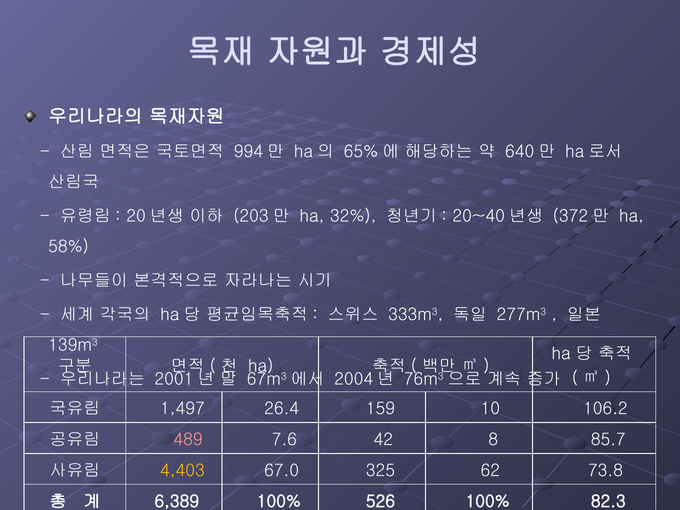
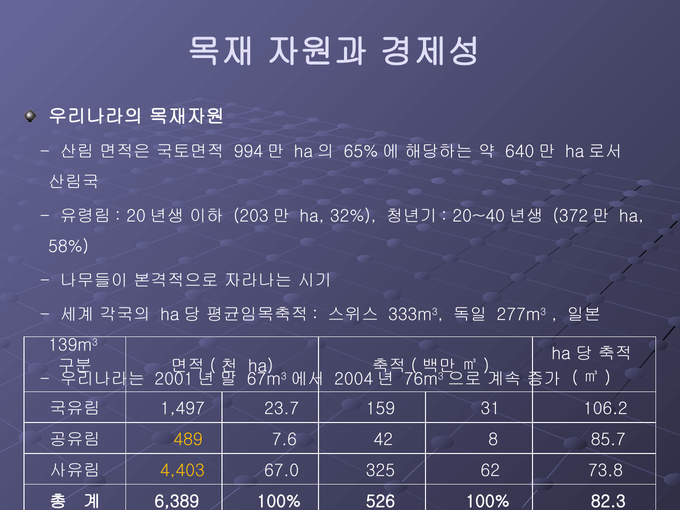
26.4: 26.4 -> 23.7
10: 10 -> 31
489 colour: pink -> yellow
